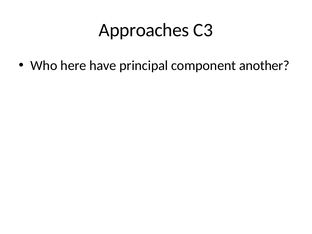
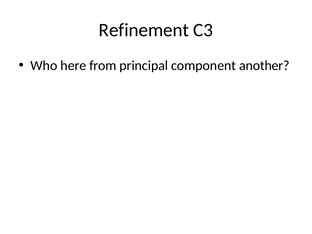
Approaches: Approaches -> Refinement
have: have -> from
